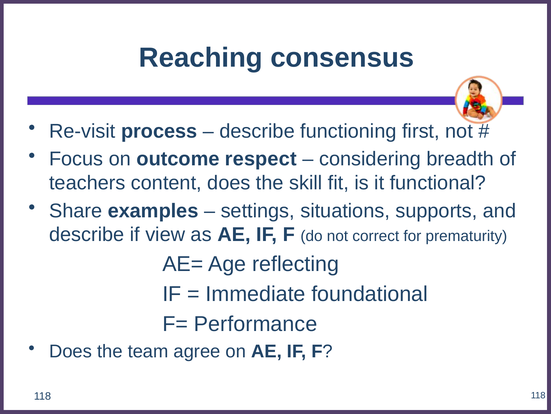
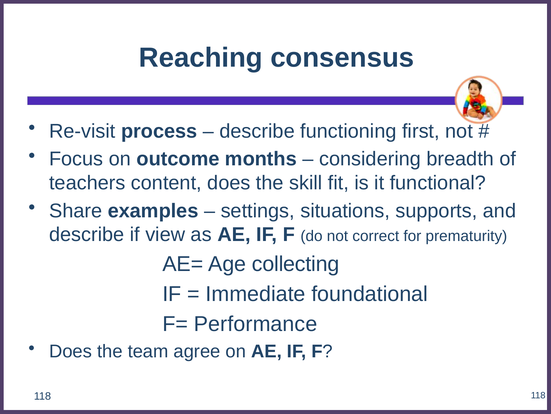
respect: respect -> months
reflecting: reflecting -> collecting
